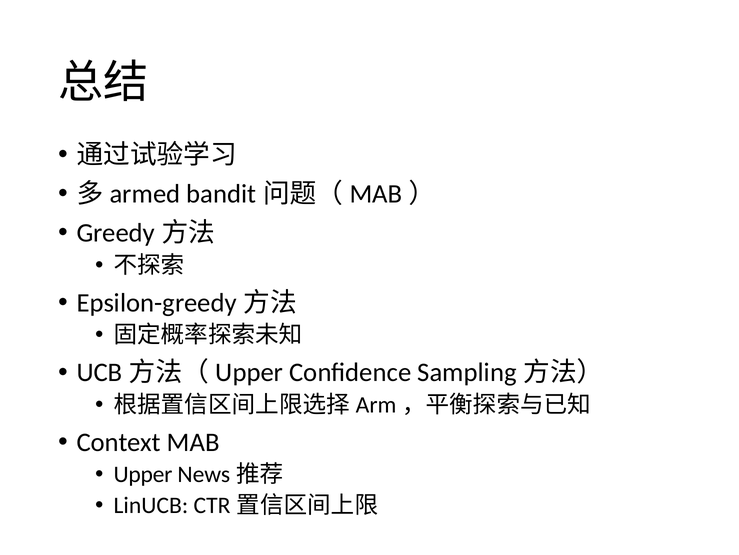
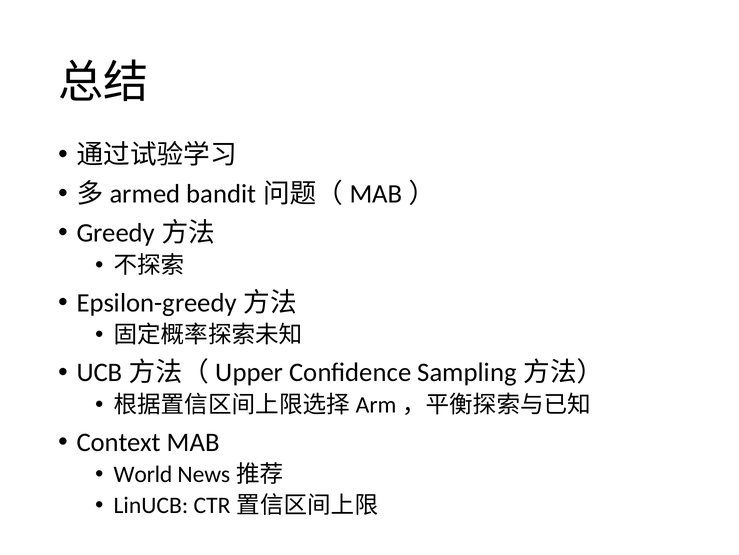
Upper: Upper -> World
